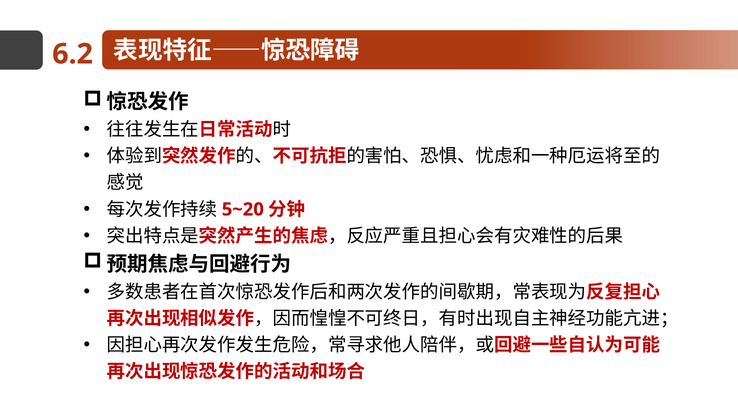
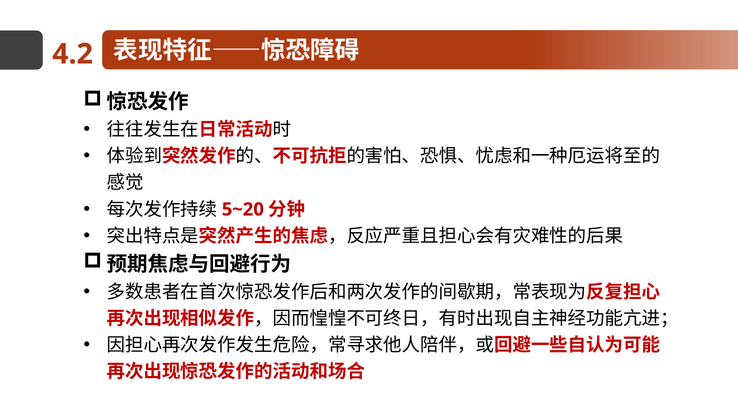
6.2: 6.2 -> 4.2
